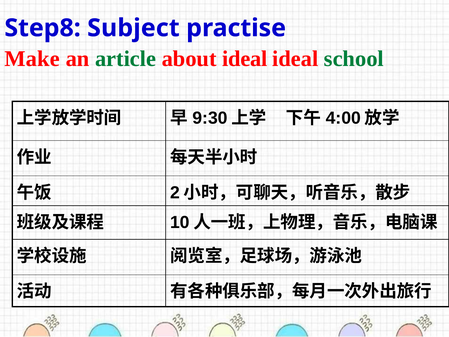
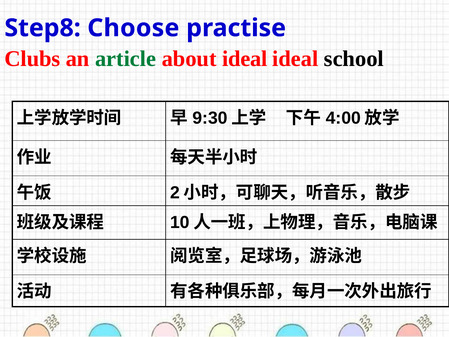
Subject: Subject -> Choose
Make: Make -> Clubs
school colour: green -> black
